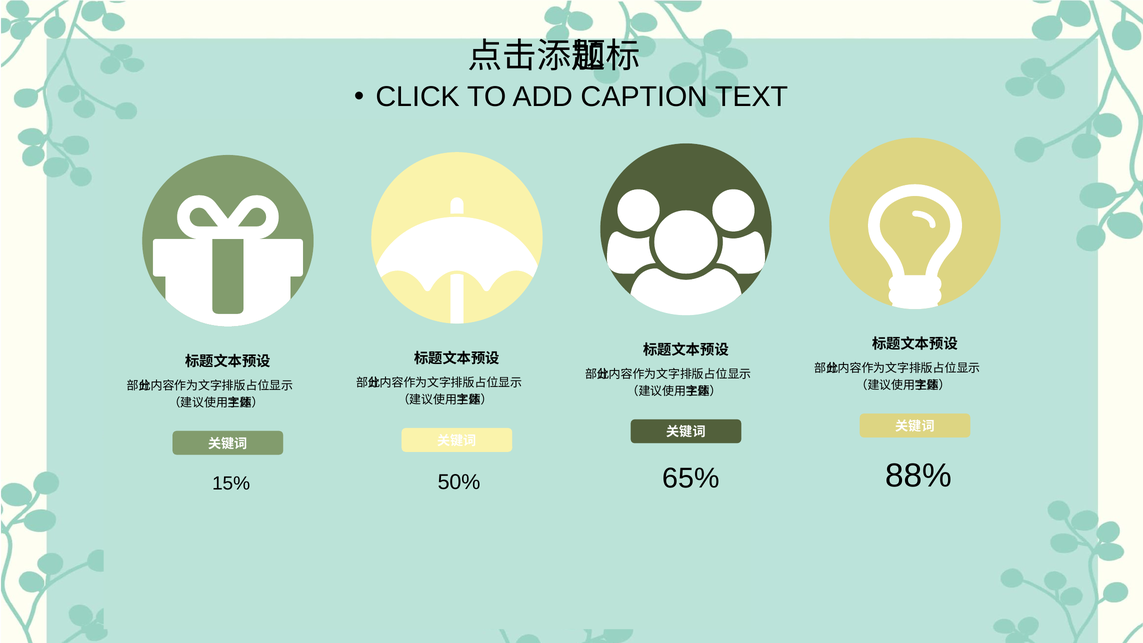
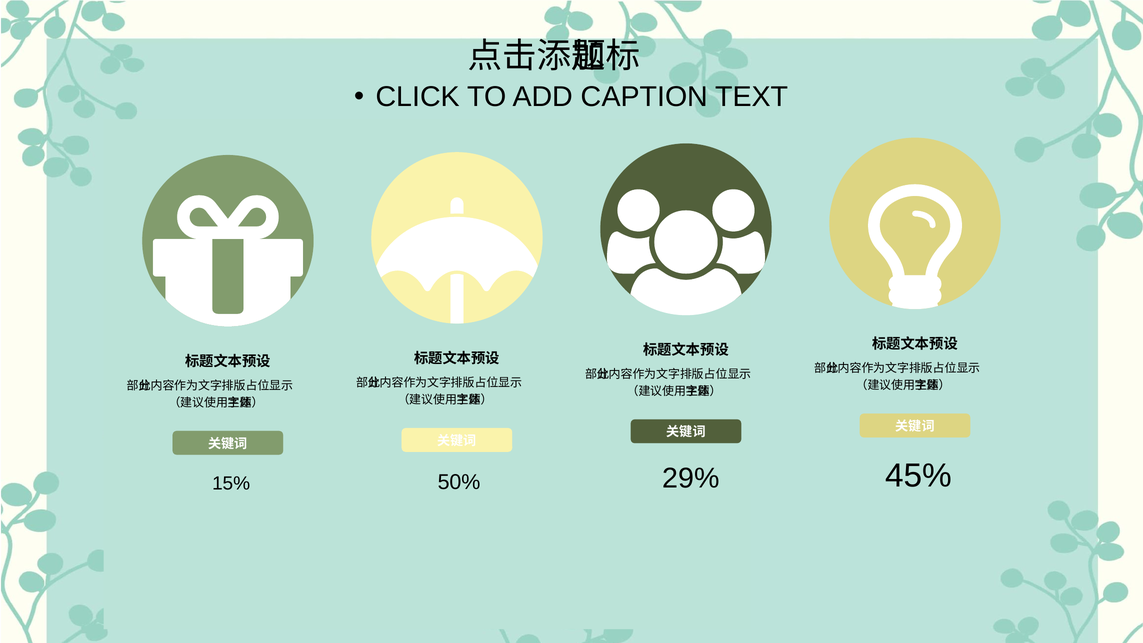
88%: 88% -> 45%
65%: 65% -> 29%
